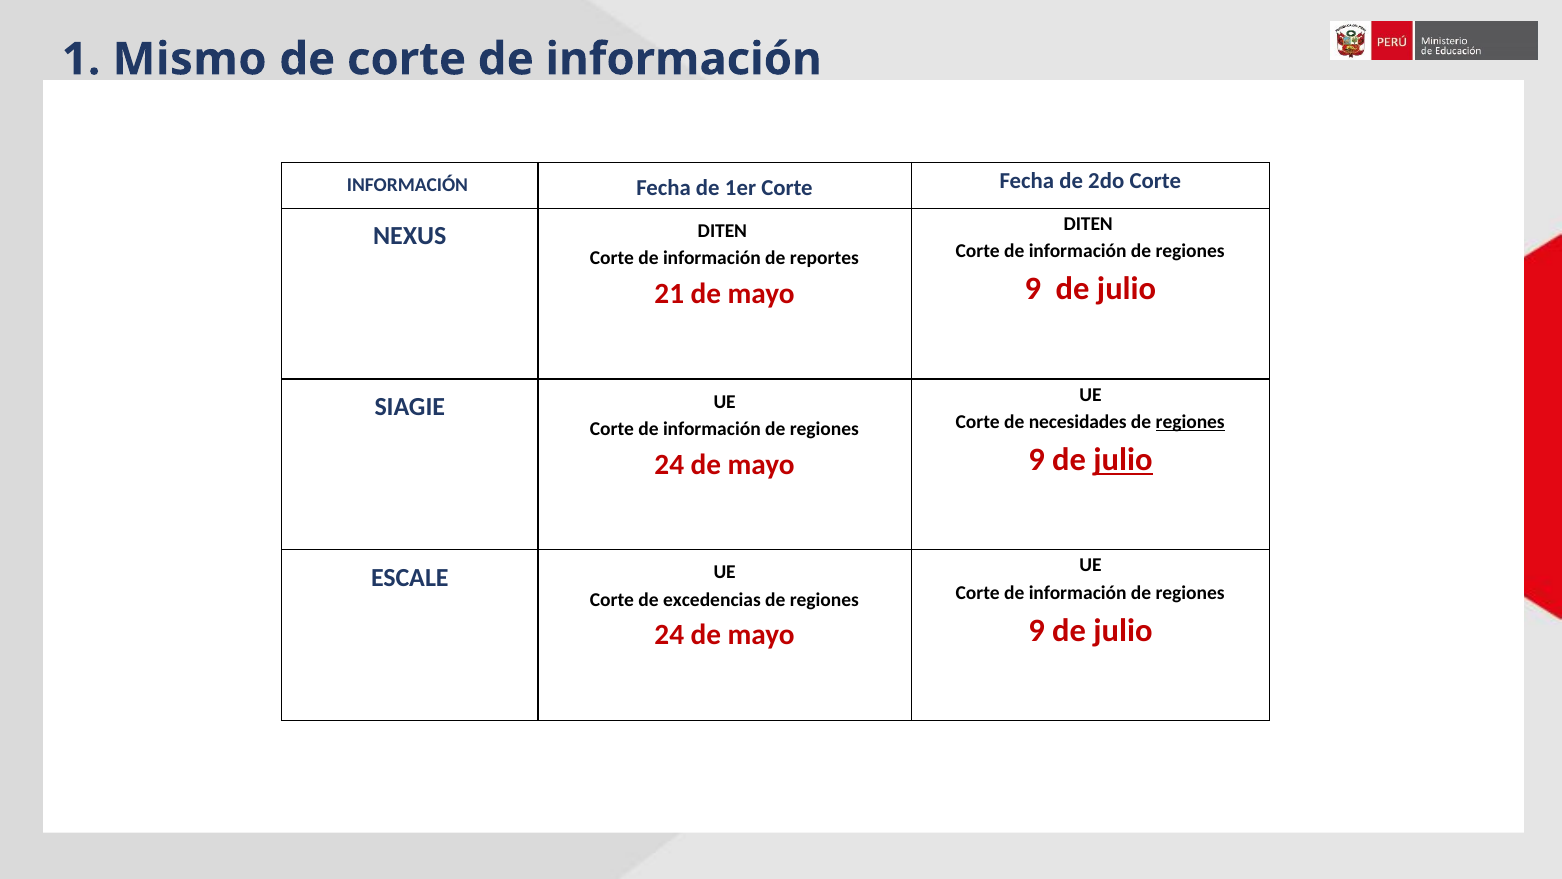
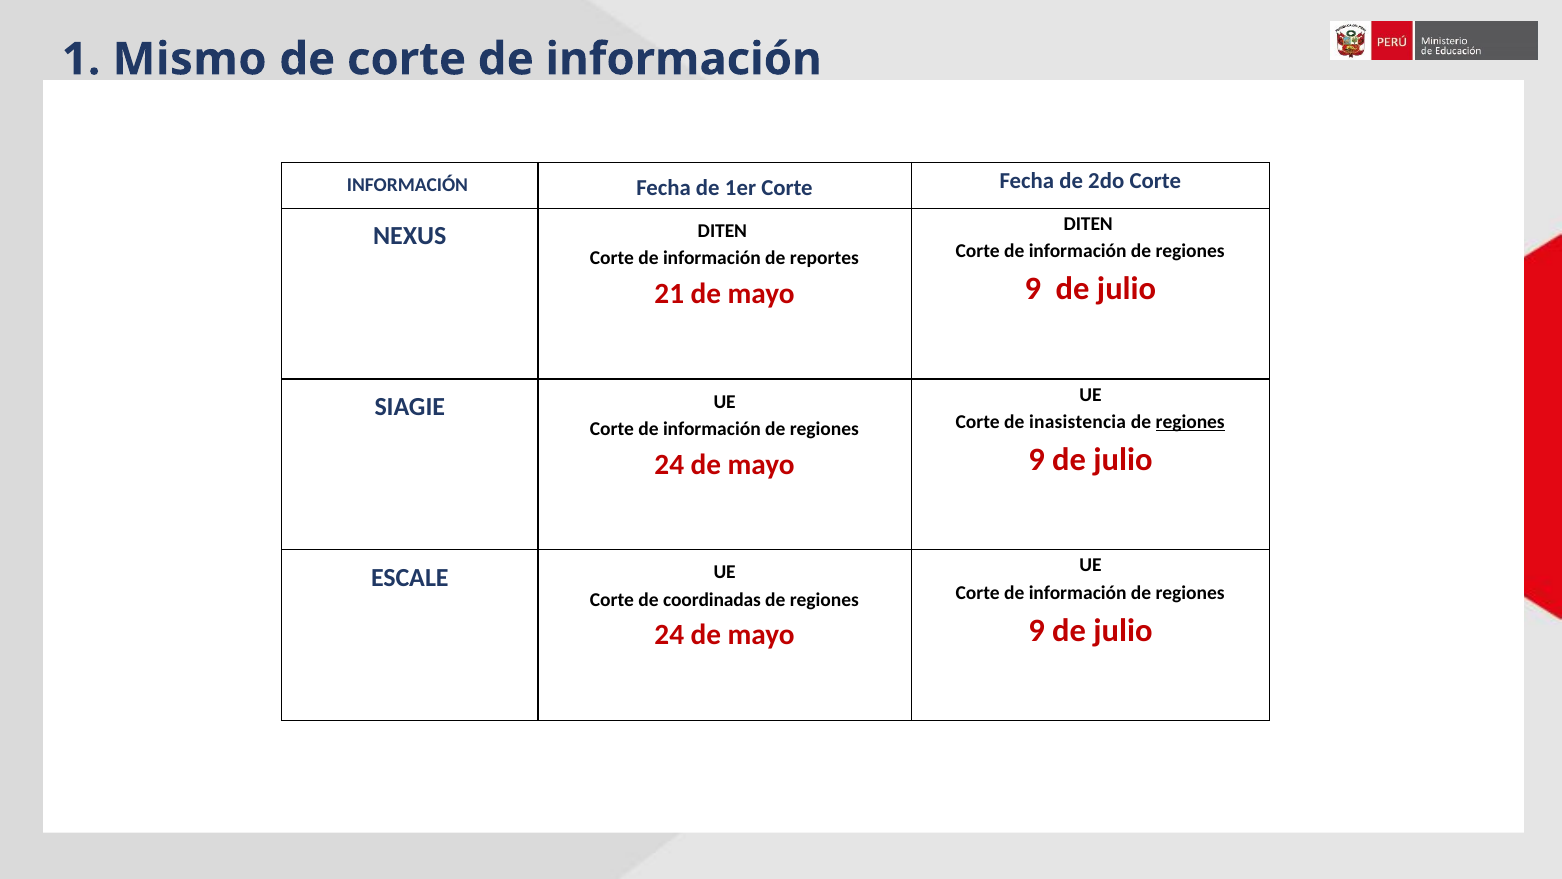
necesidades: necesidades -> inasistencia
julio at (1123, 460) underline: present -> none
excedencias: excedencias -> coordinadas
